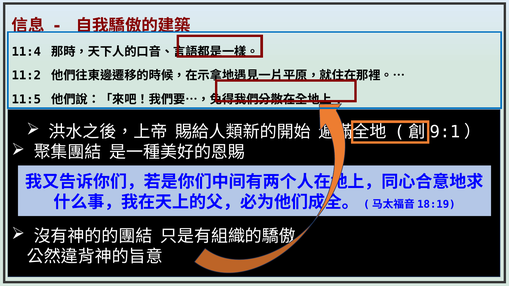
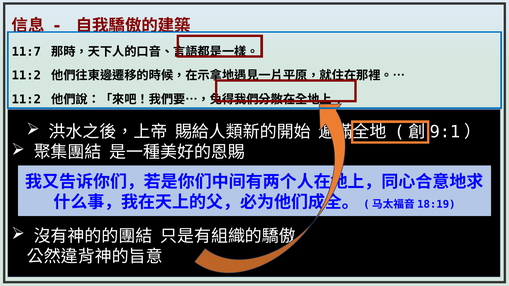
11:4: 11:4 -> 11:7
11:5 at (26, 100): 11:5 -> 11:2
